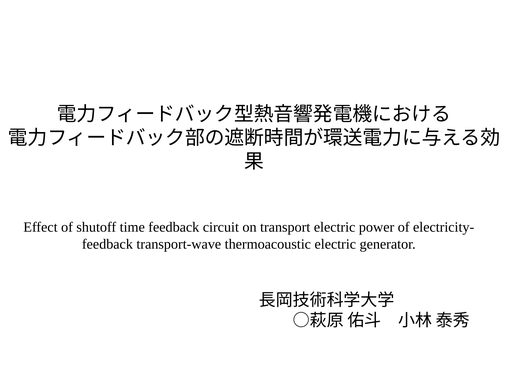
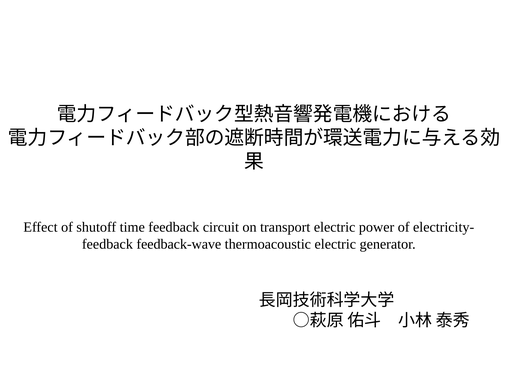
transport-wave: transport-wave -> feedback-wave
